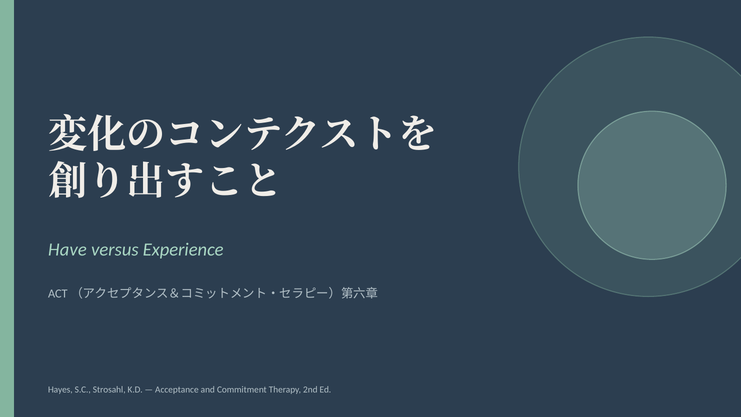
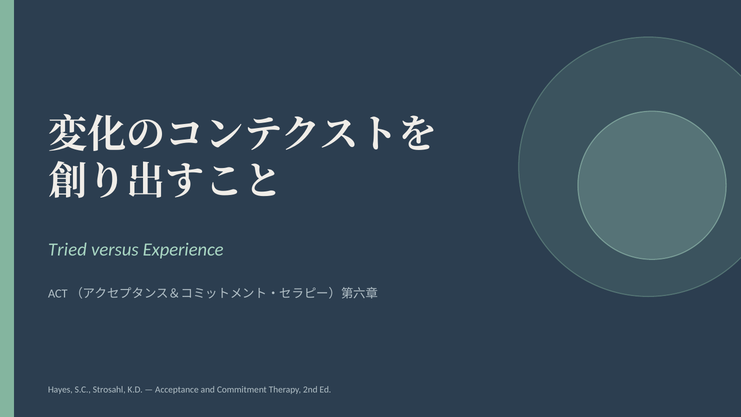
Have: Have -> Tried
